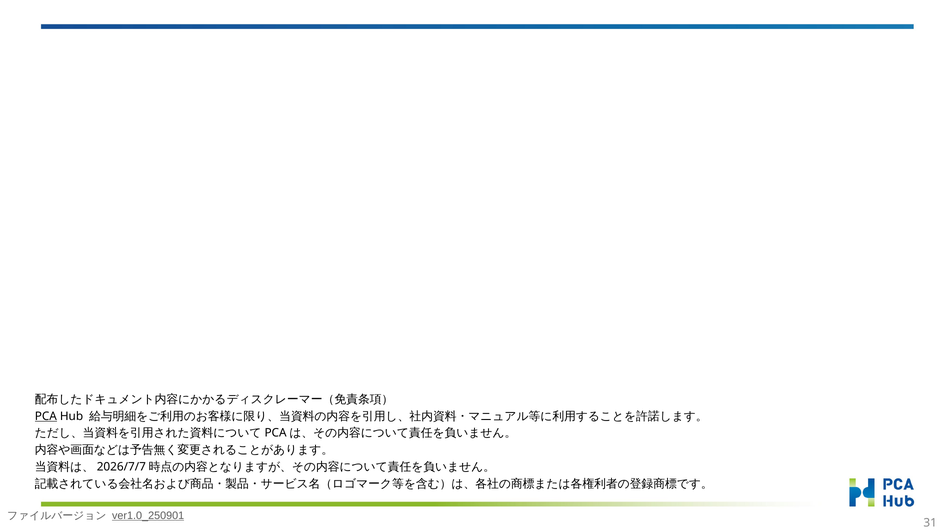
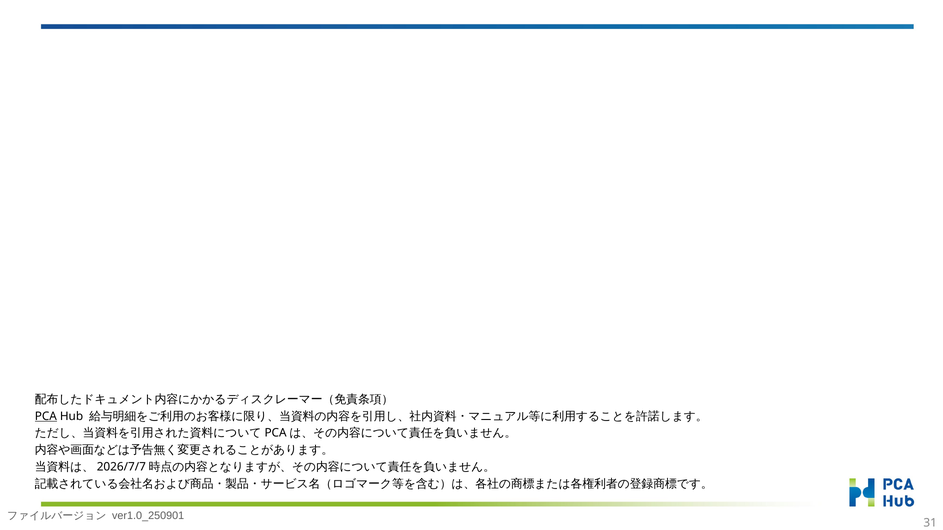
ver1.0_250901 underline: present -> none
